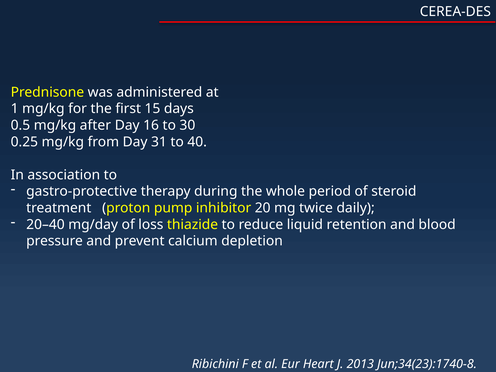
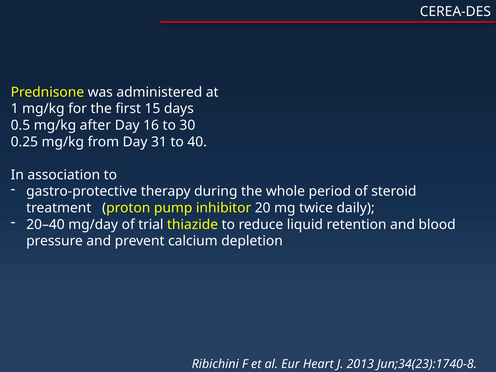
loss: loss -> trial
